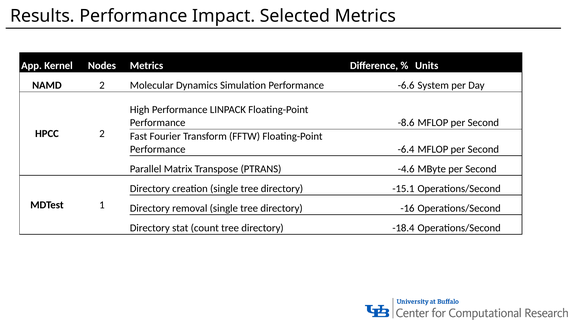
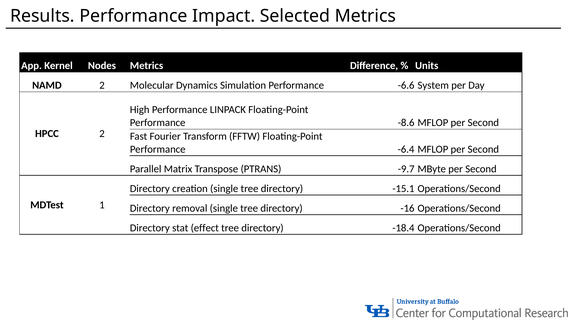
-4.6: -4.6 -> -9.7
count: count -> effect
